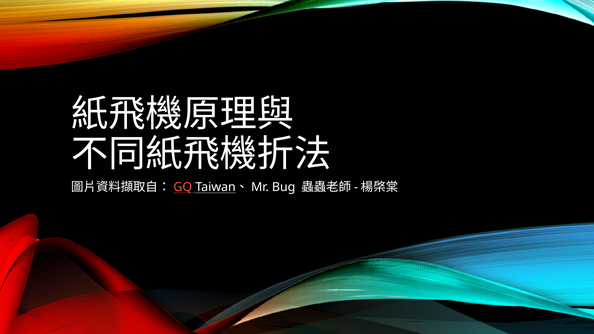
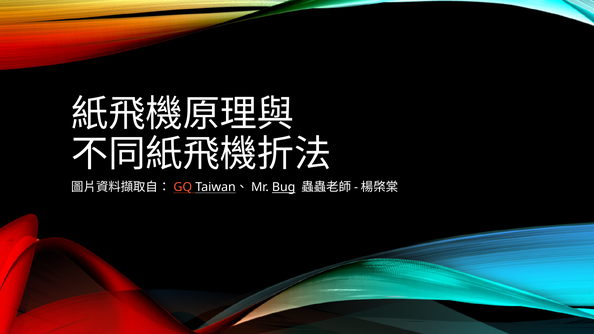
Bug underline: none -> present
